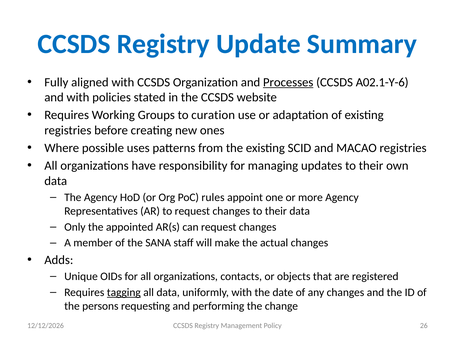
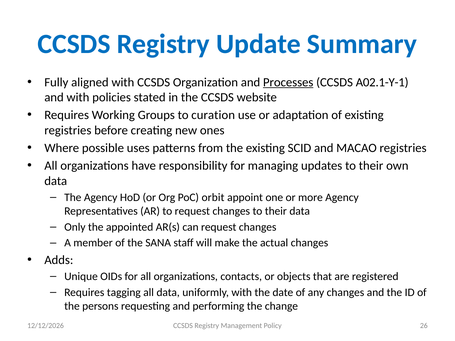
A02.1-Y-6: A02.1-Y-6 -> A02.1-Y-1
rules: rules -> orbit
tagging underline: present -> none
